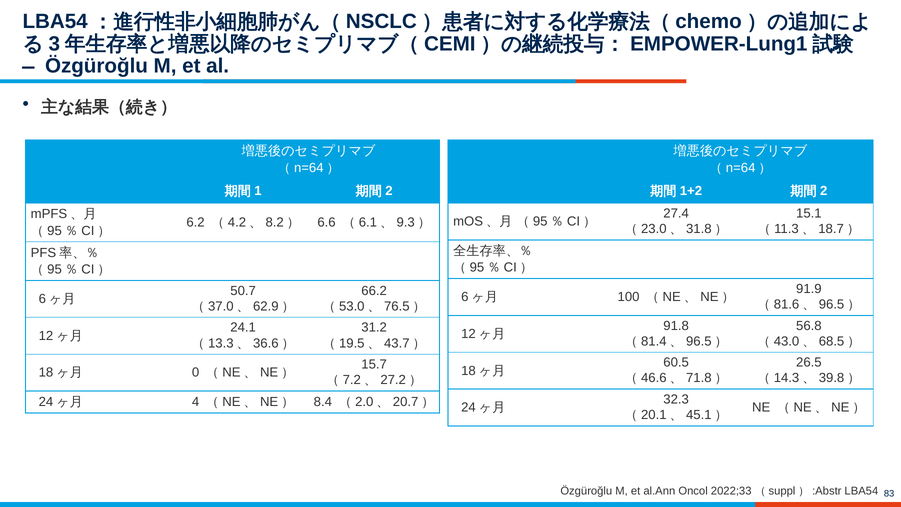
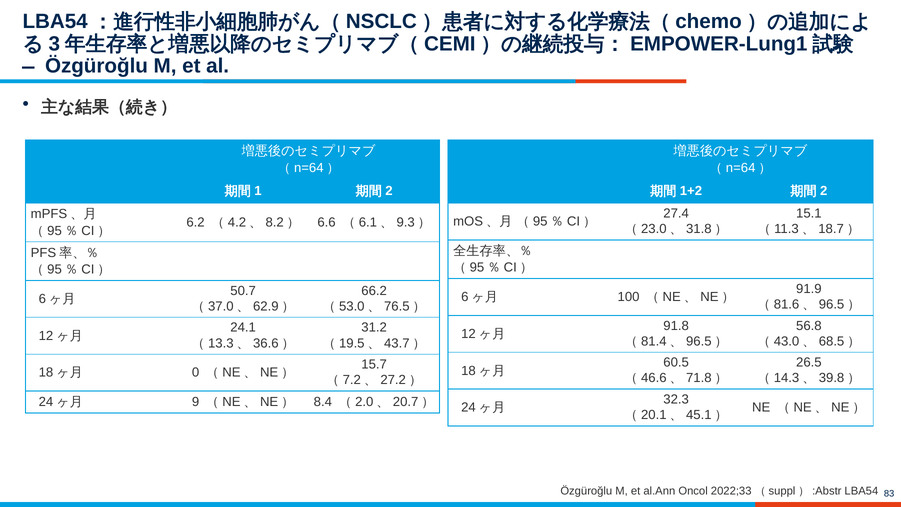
4: 4 -> 9
